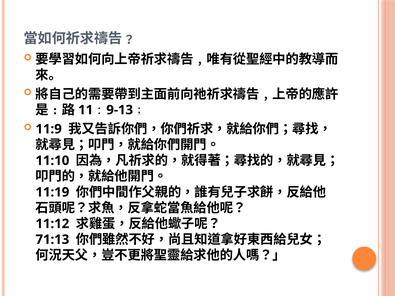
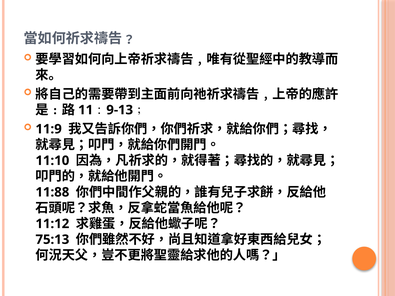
11:19: 11:19 -> 11:88
71:13: 71:13 -> 75:13
